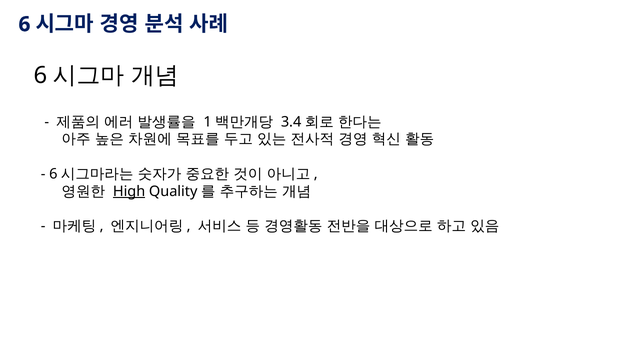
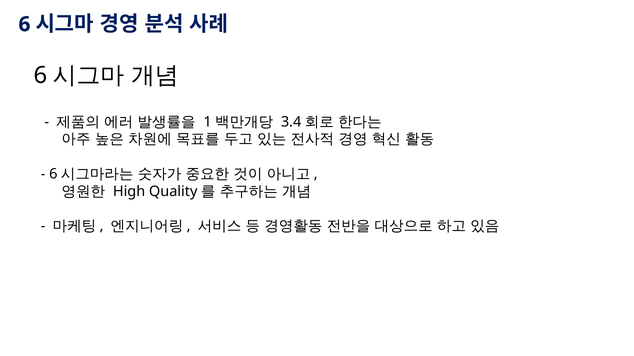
High underline: present -> none
